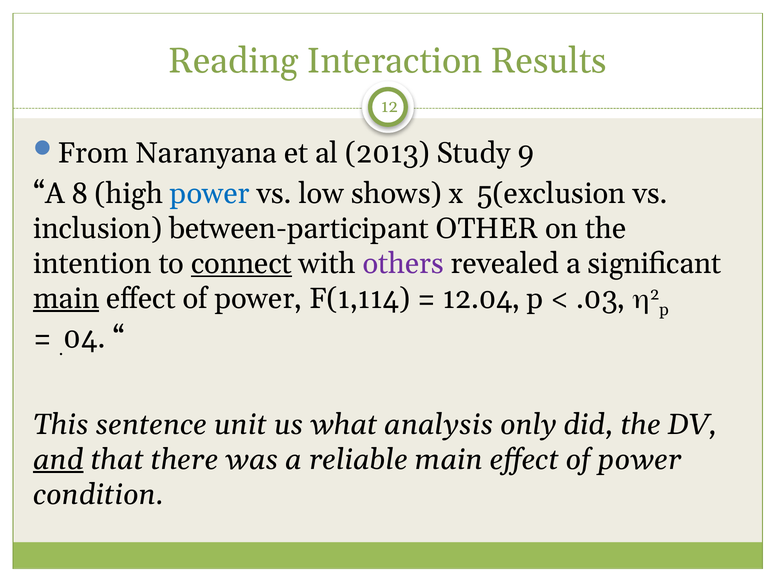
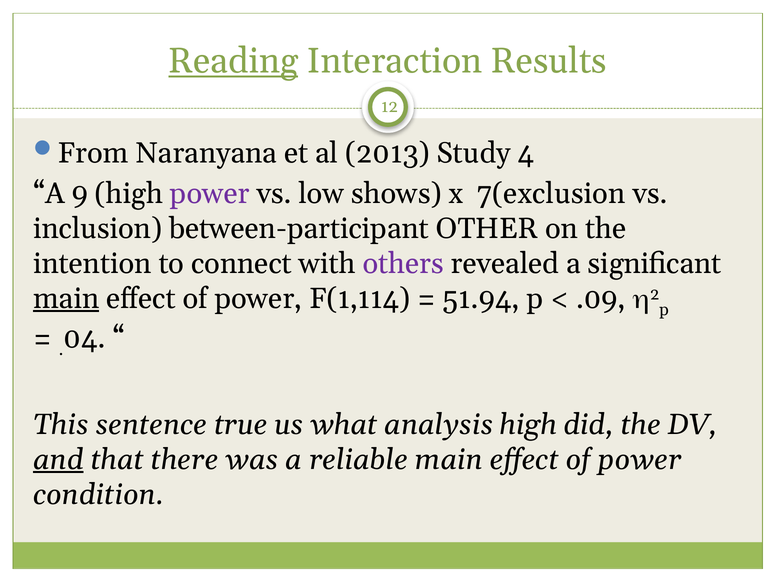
Reading underline: none -> present
9: 9 -> 4
8: 8 -> 9
power at (210, 194) colour: blue -> purple
5(exclusion: 5(exclusion -> 7(exclusion
connect underline: present -> none
12.04: 12.04 -> 51.94
.03: .03 -> .09
unit: unit -> true
analysis only: only -> high
